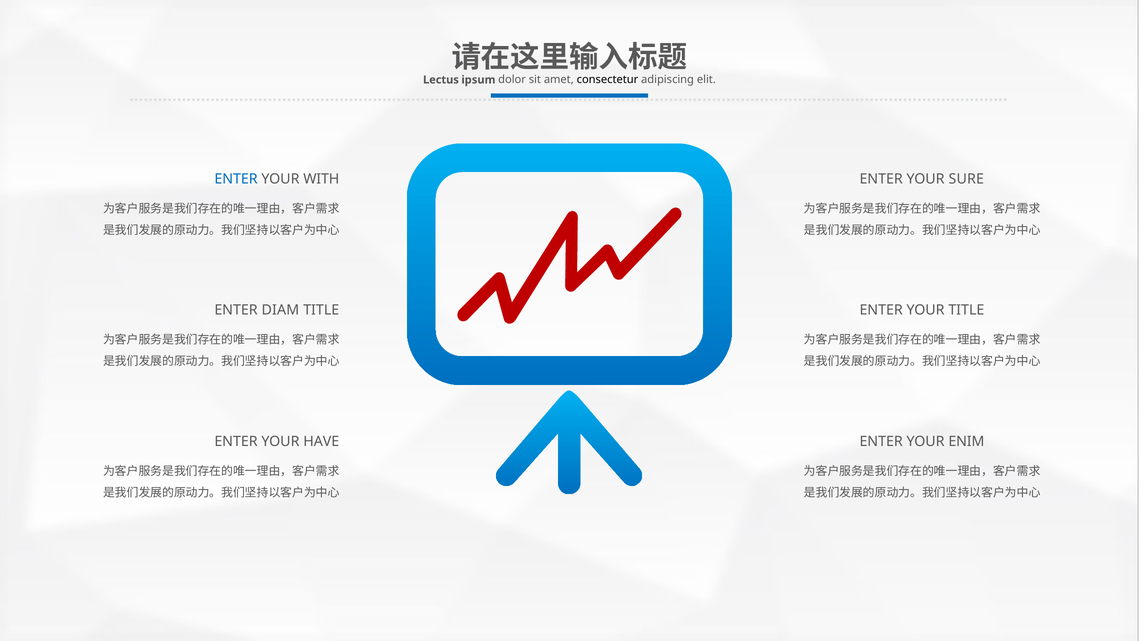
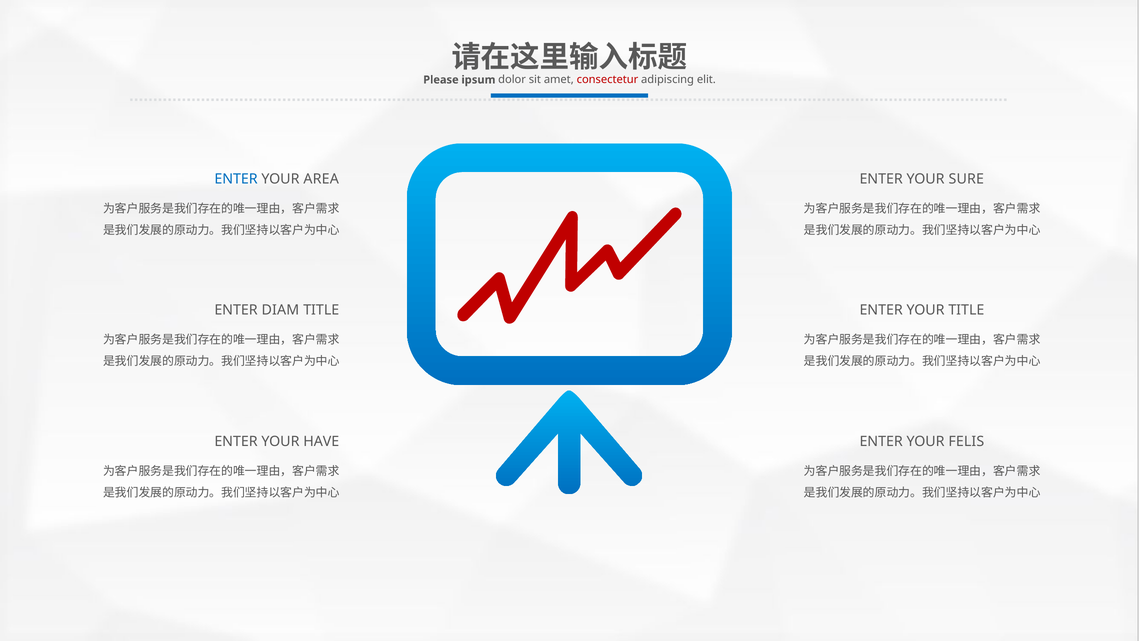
Lectus: Lectus -> Please
consectetur colour: black -> red
WITH: WITH -> AREA
ENIM: ENIM -> FELIS
